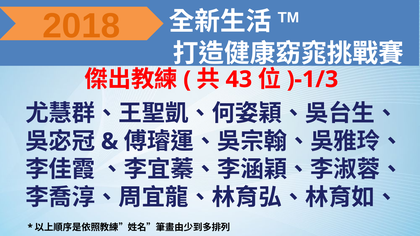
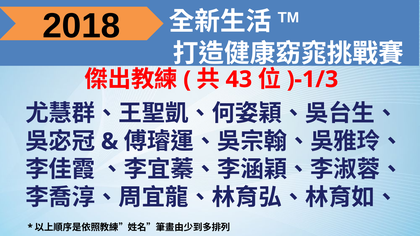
2018 colour: orange -> black
